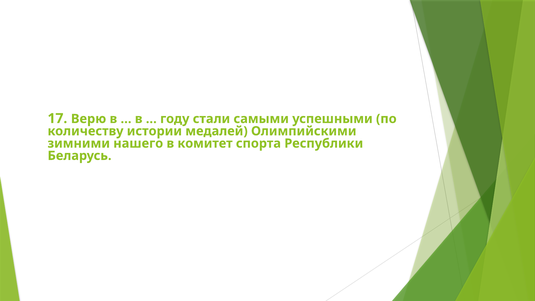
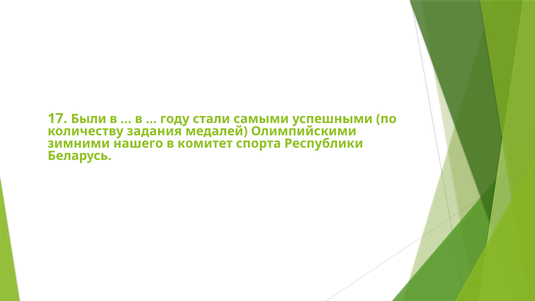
Верю: Верю -> Были
истории: истории -> задания
